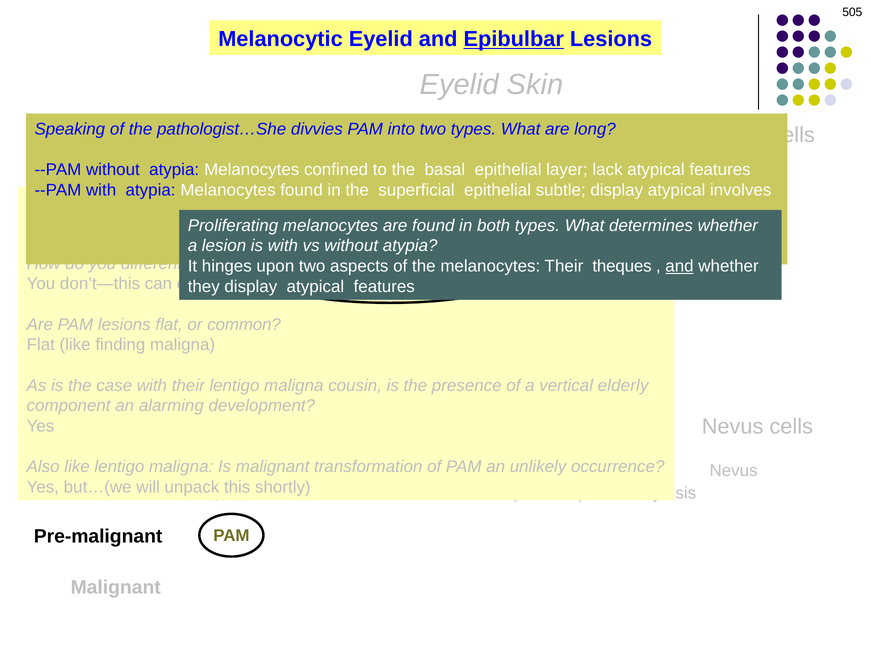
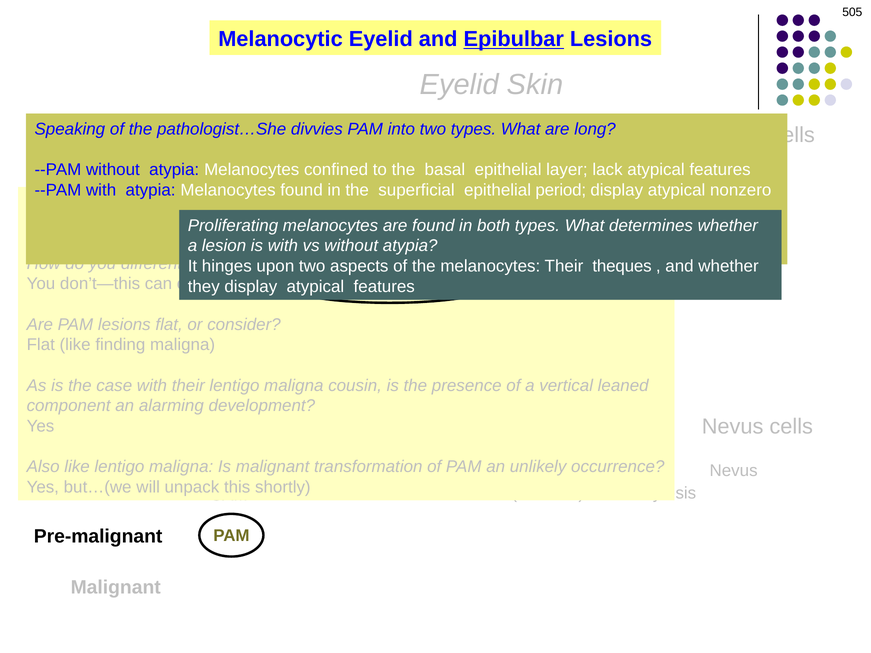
subtle: subtle -> period
involves: involves -> nonzero
and at (679, 266) underline: present -> none
common: common -> consider
elderly: elderly -> leaned
